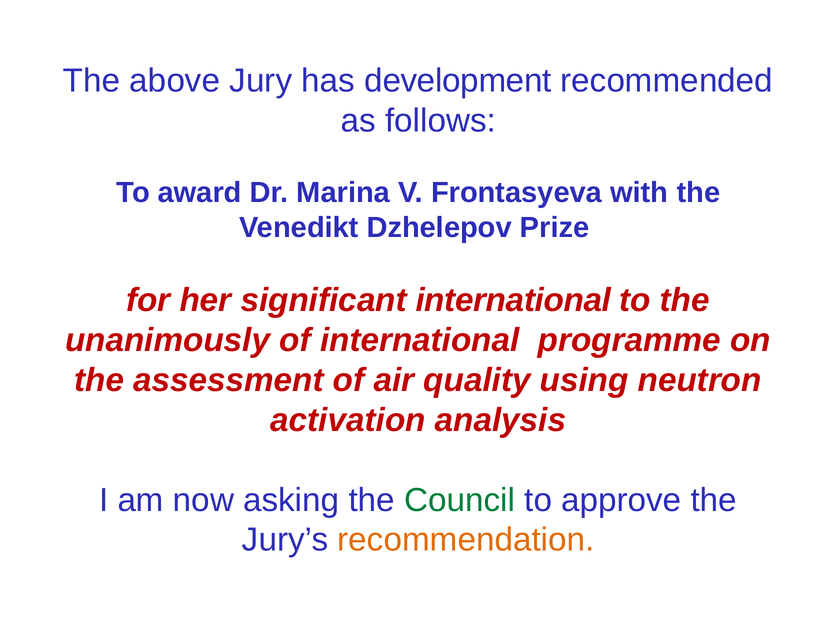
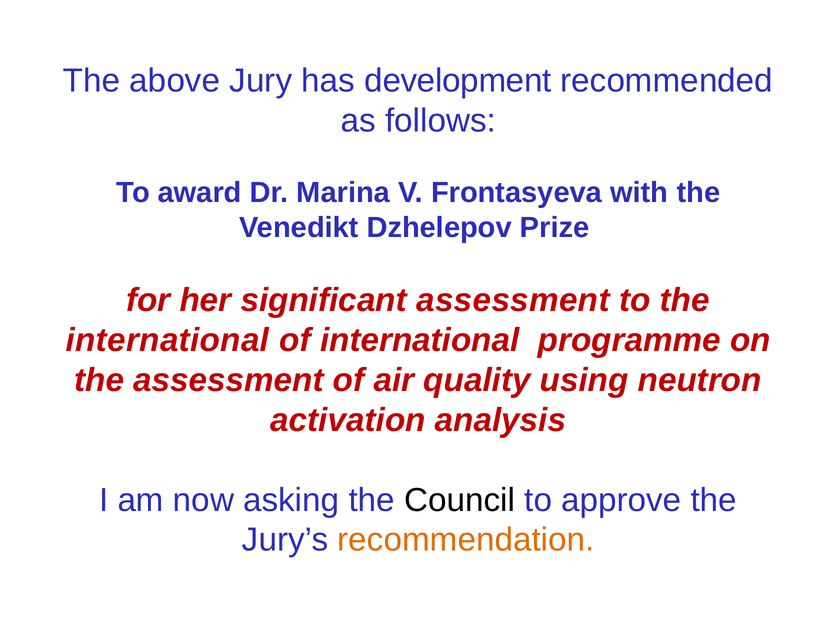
significant international: international -> assessment
unanimously at (168, 340): unanimously -> international
Council colour: green -> black
